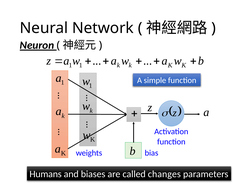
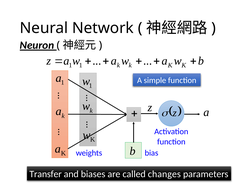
Humans: Humans -> Transfer
